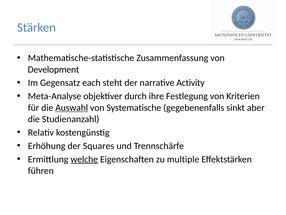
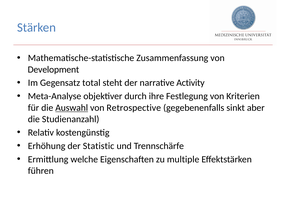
each: each -> total
Systematische: Systematische -> Retrospective
Squares: Squares -> Statistic
welche underline: present -> none
